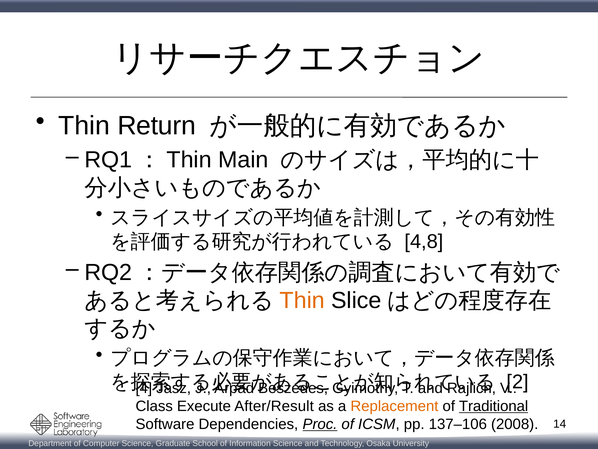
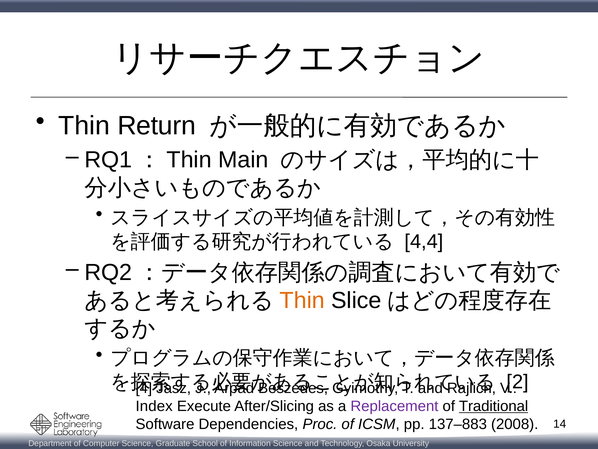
4,8: 4,8 -> 4,4
Class: Class -> Index
After/Result: After/Result -> After/Slicing
Replacement colour: orange -> purple
Proc underline: present -> none
137–106: 137–106 -> 137–883
